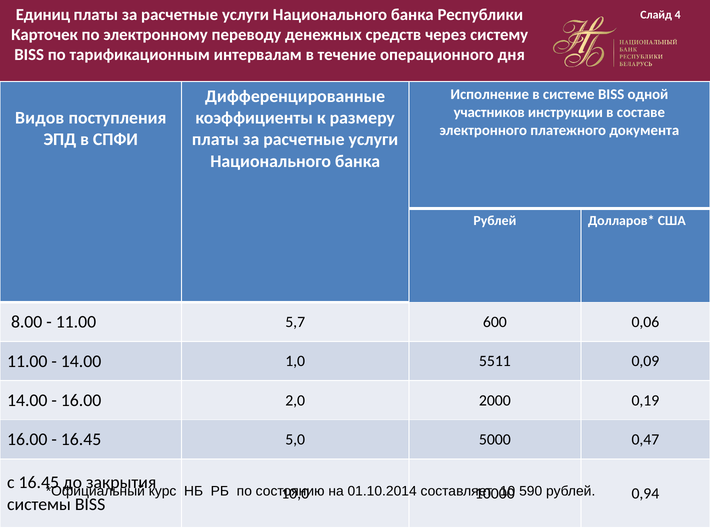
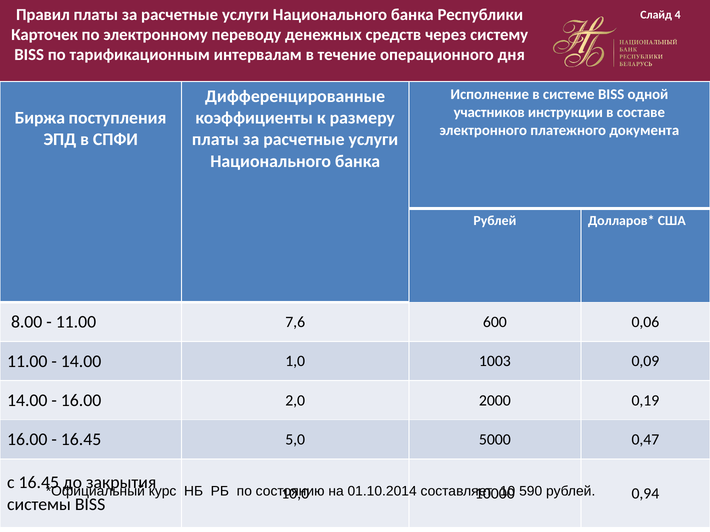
Единиц: Единиц -> Правил
Видов: Видов -> Биржа
5,7: 5,7 -> 7,6
5511: 5511 -> 1003
